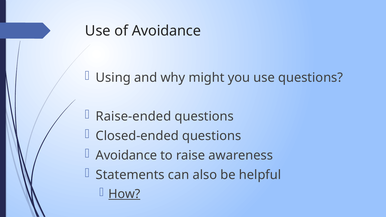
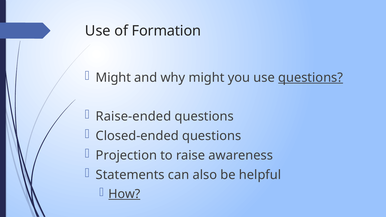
of Avoidance: Avoidance -> Formation
Using at (113, 78): Using -> Might
questions at (311, 78) underline: none -> present
Avoidance at (126, 155): Avoidance -> Projection
